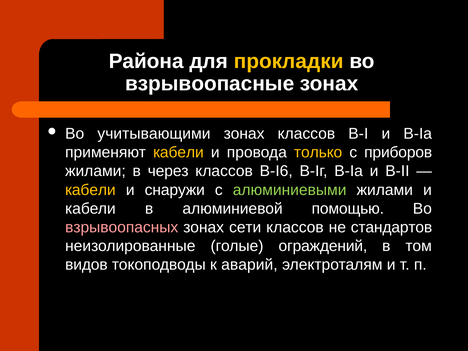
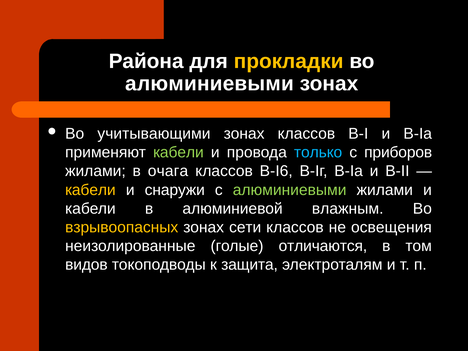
взрывоопасные at (210, 84): взрывоопасные -> алюминиевыми
кабели at (178, 152) colour: yellow -> light green
только colour: yellow -> light blue
через: через -> очага
помощью: помощью -> влажным
взрывоопасных colour: pink -> yellow
стандартов: стандартов -> освещения
ограждений: ограждений -> отличаются
аварий: аварий -> защита
